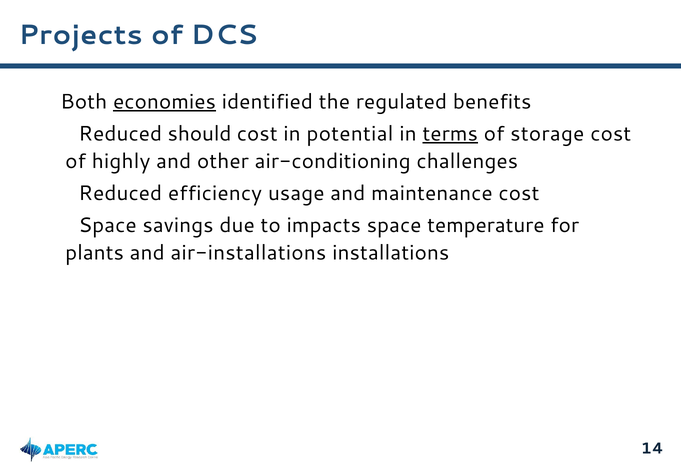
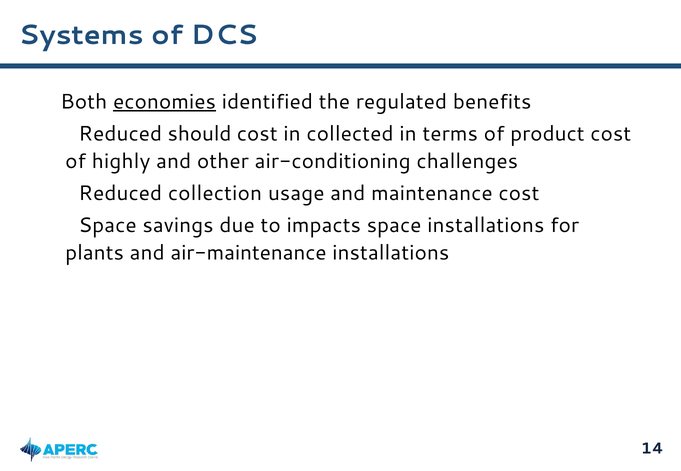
Projects: Projects -> Systems
potential: potential -> collected
terms underline: present -> none
storage: storage -> product
efficiency: efficiency -> collection
space temperature: temperature -> installations
air-installations: air-installations -> air-maintenance
